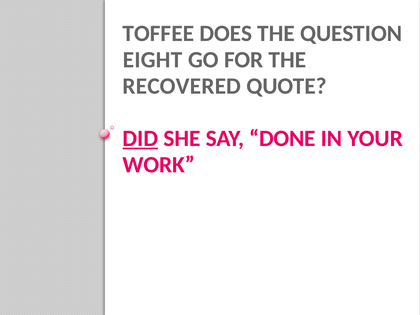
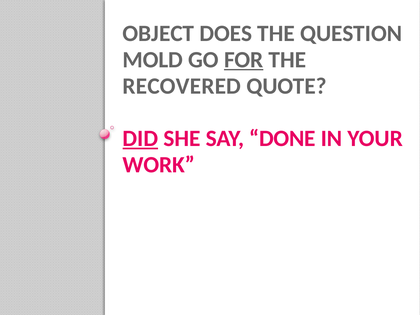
TOFFEE: TOFFEE -> OBJECT
EIGHT: EIGHT -> MOLD
FOR underline: none -> present
